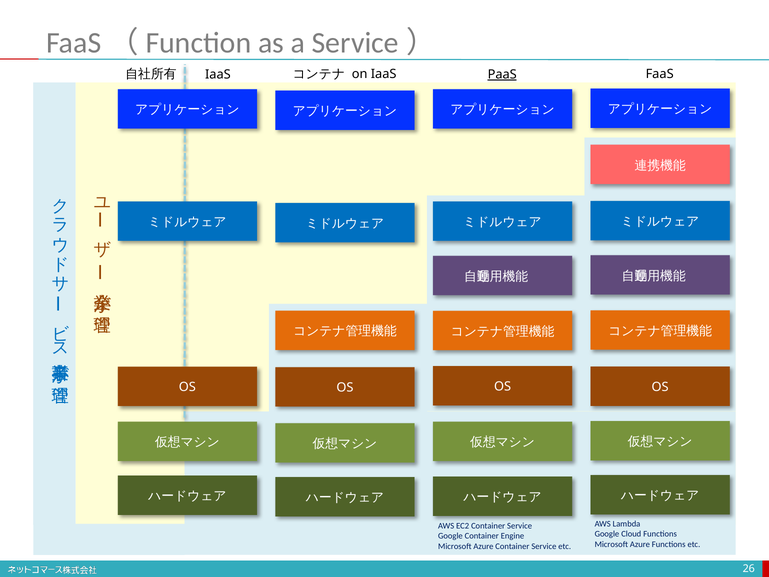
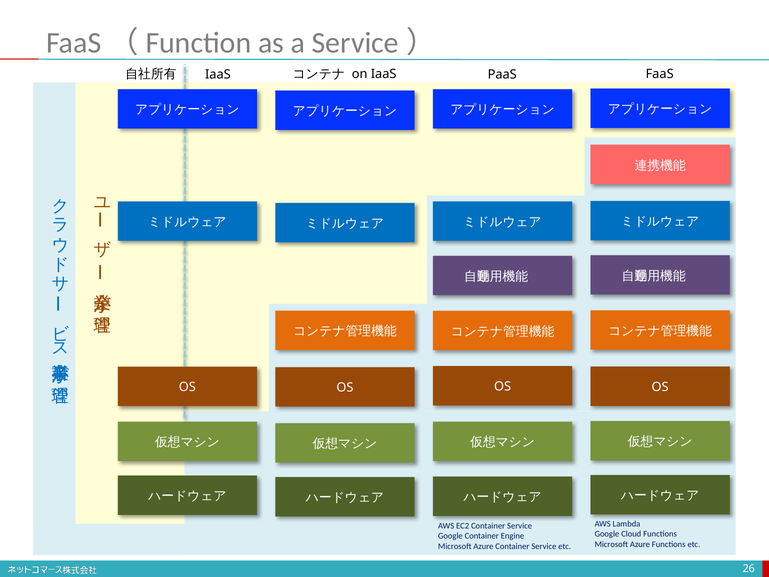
PaaS underline: present -> none
